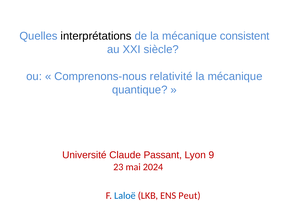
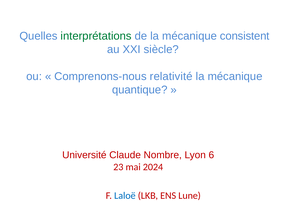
interprétations colour: black -> green
Passant: Passant -> Nombre
9: 9 -> 6
Peut: Peut -> Lune
